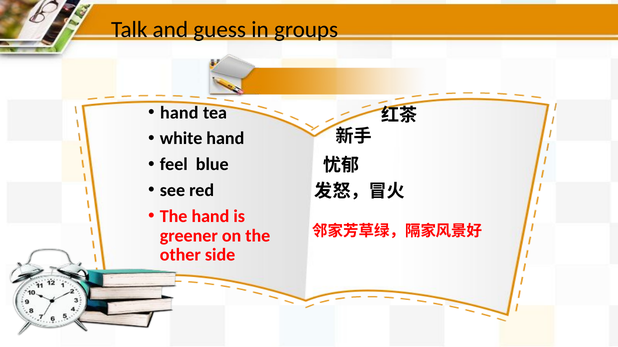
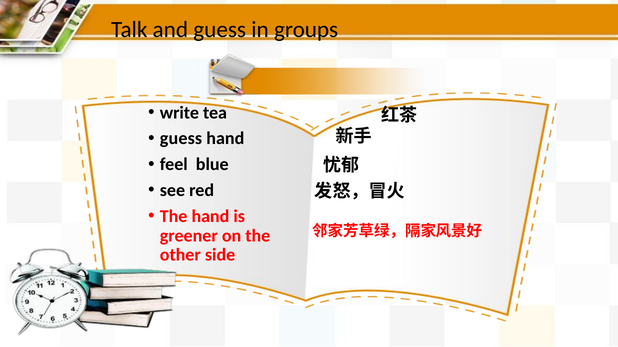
hand at (179, 113): hand -> write
white at (181, 139): white -> guess
